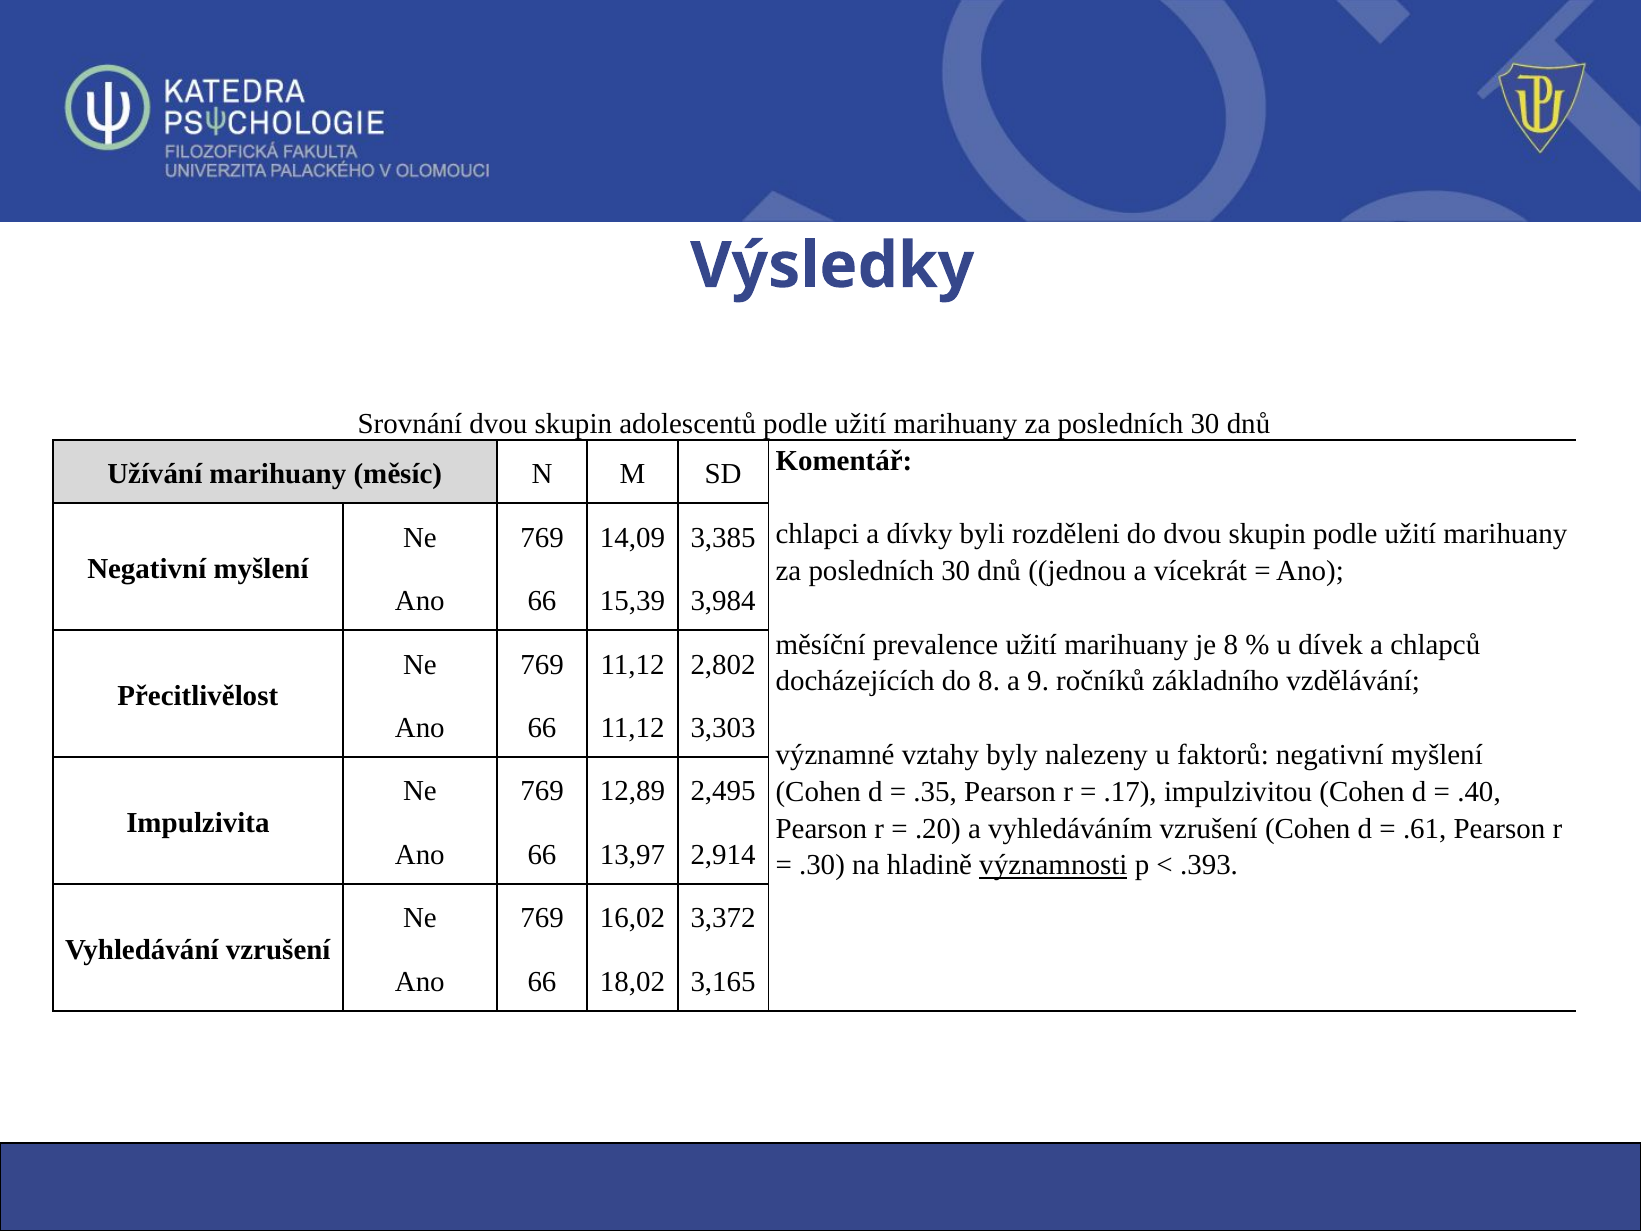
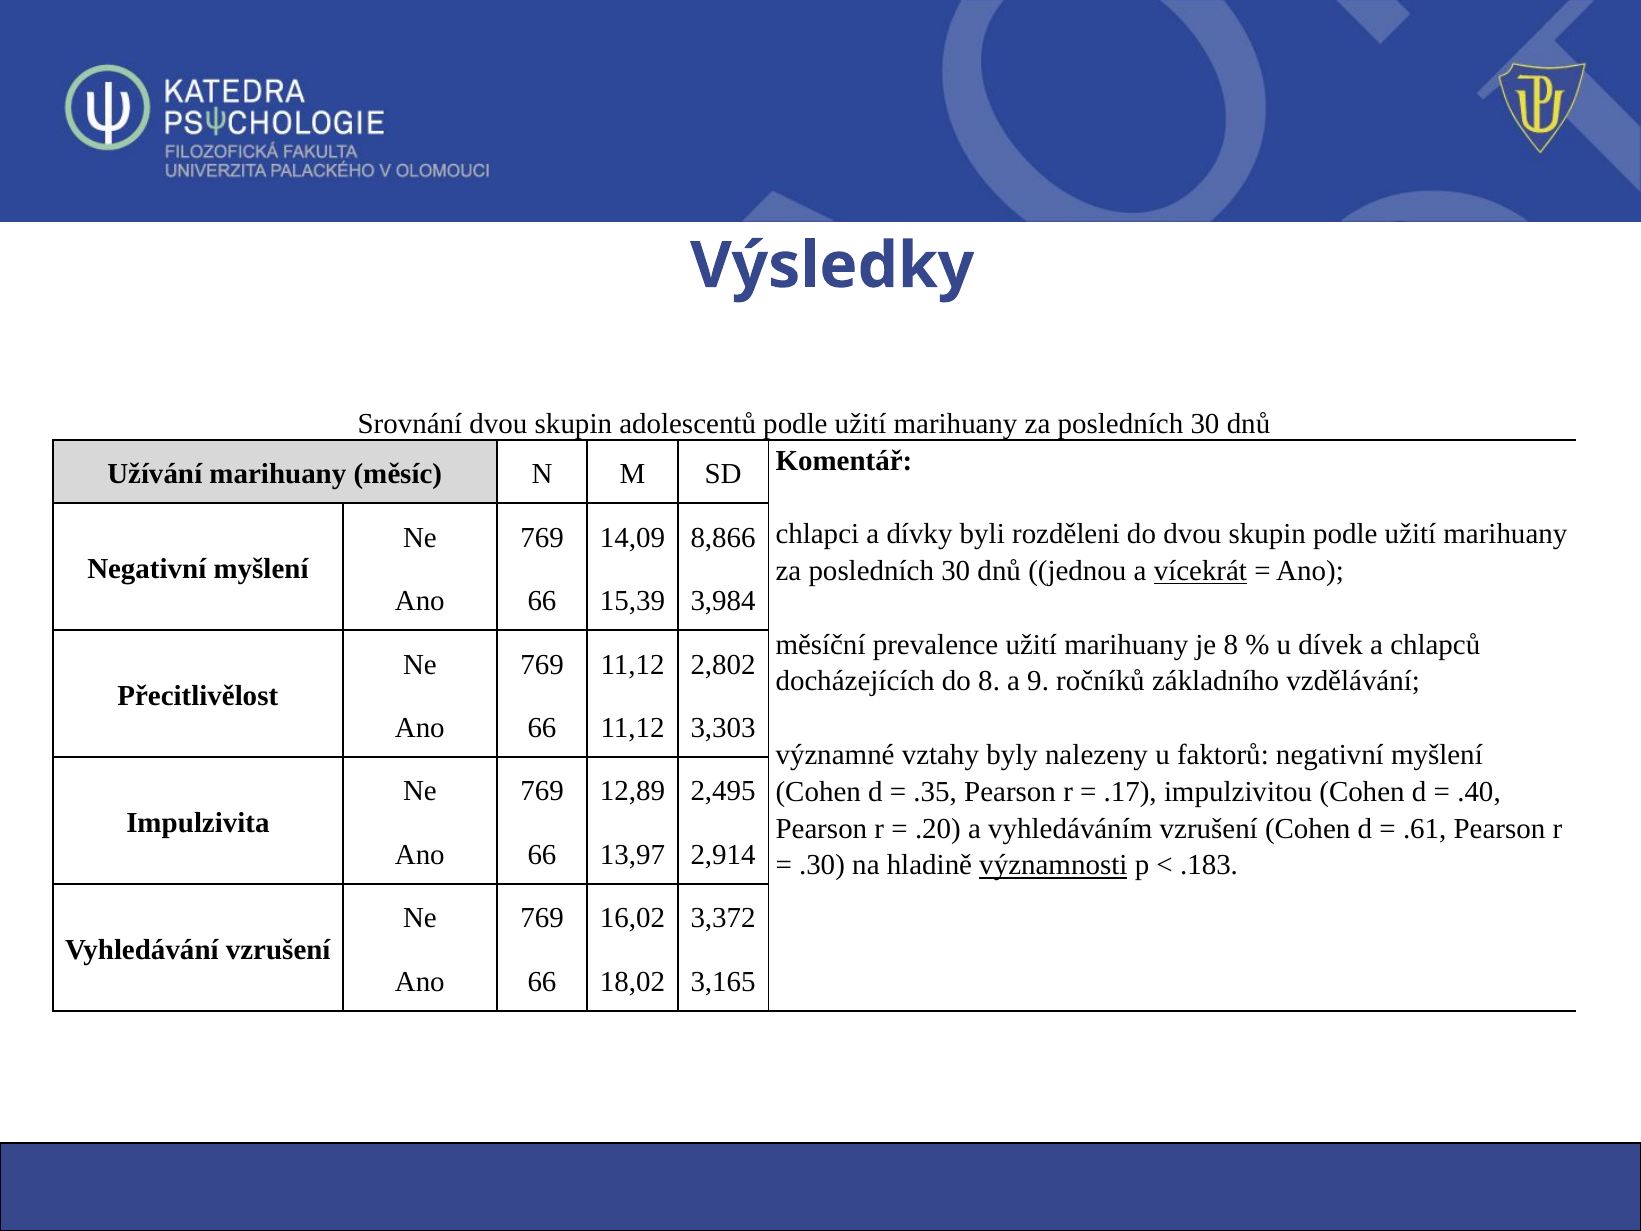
3,385: 3,385 -> 8,866
vícekrát underline: none -> present
.393: .393 -> .183
